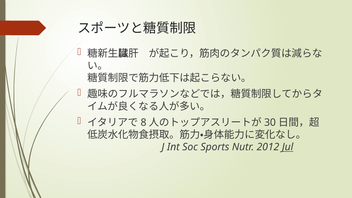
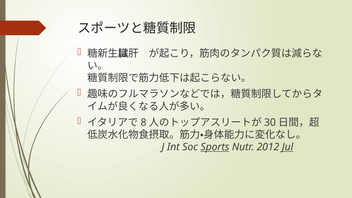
Sports underline: none -> present
